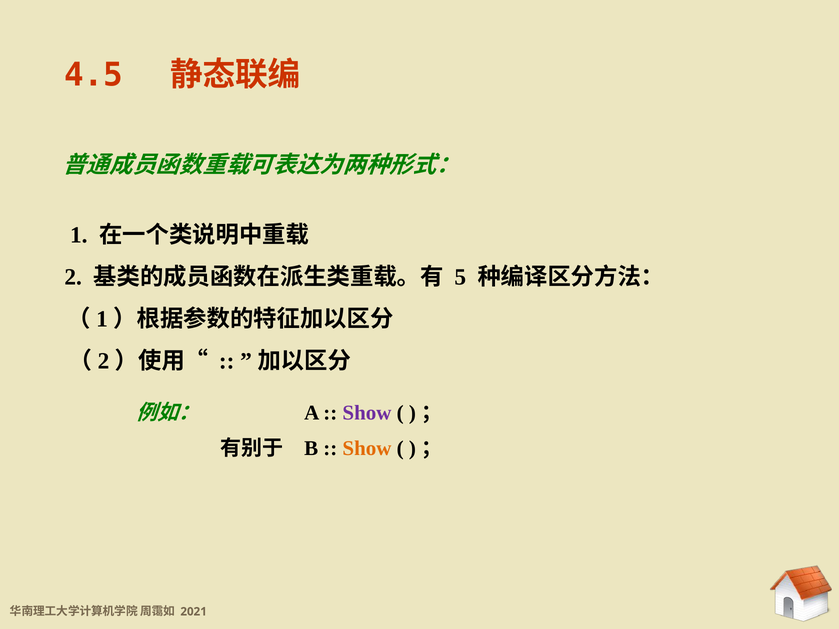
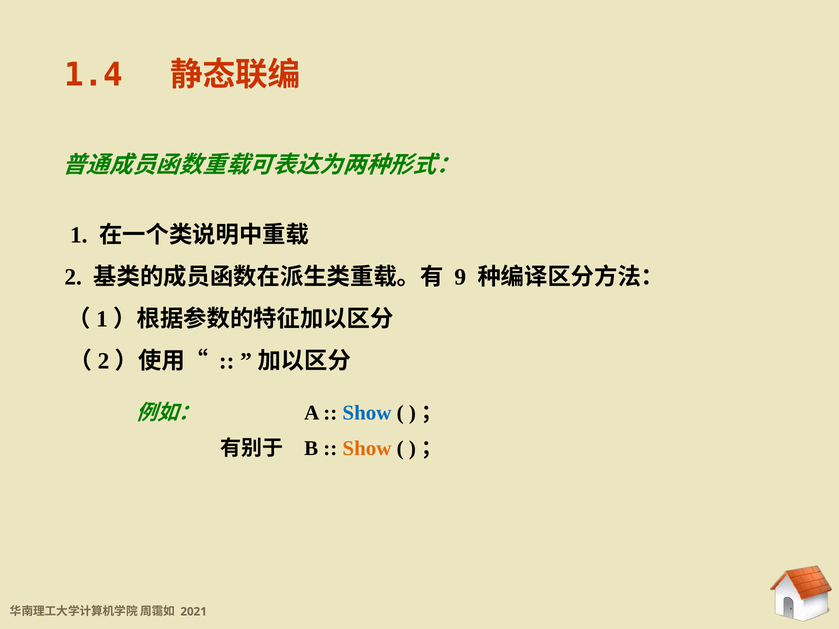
4.5: 4.5 -> 1.4
5: 5 -> 9
Show at (367, 413) colour: purple -> blue
